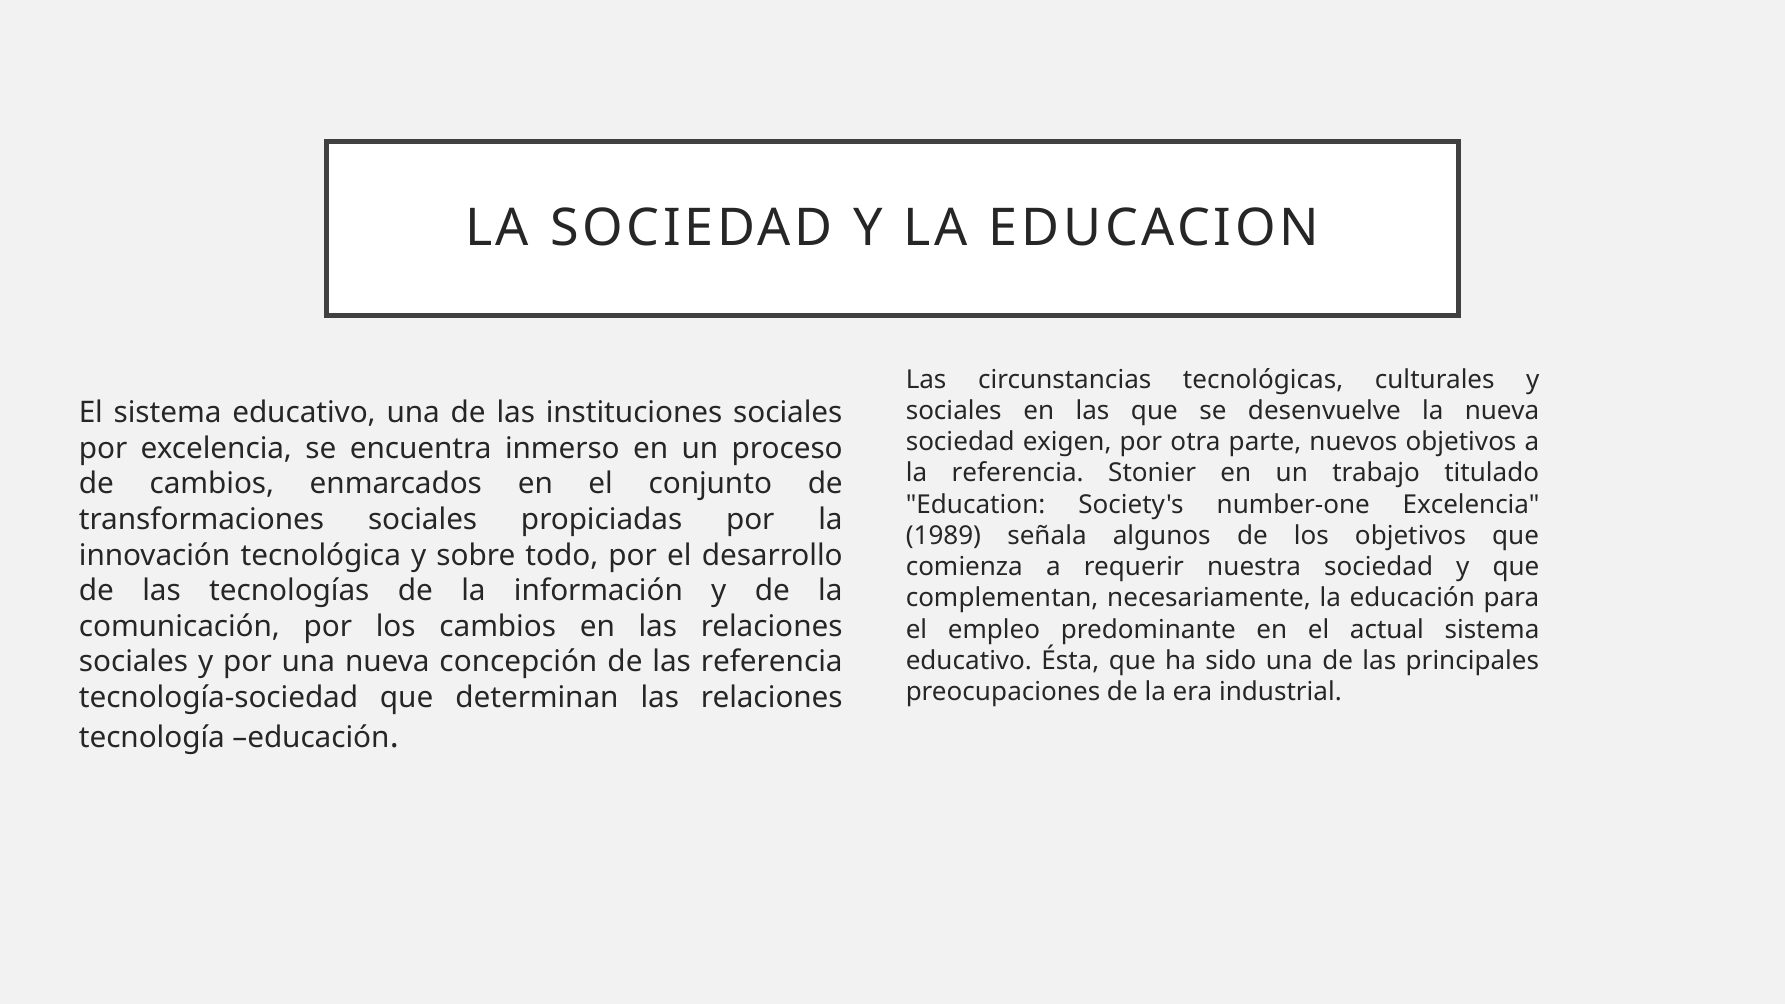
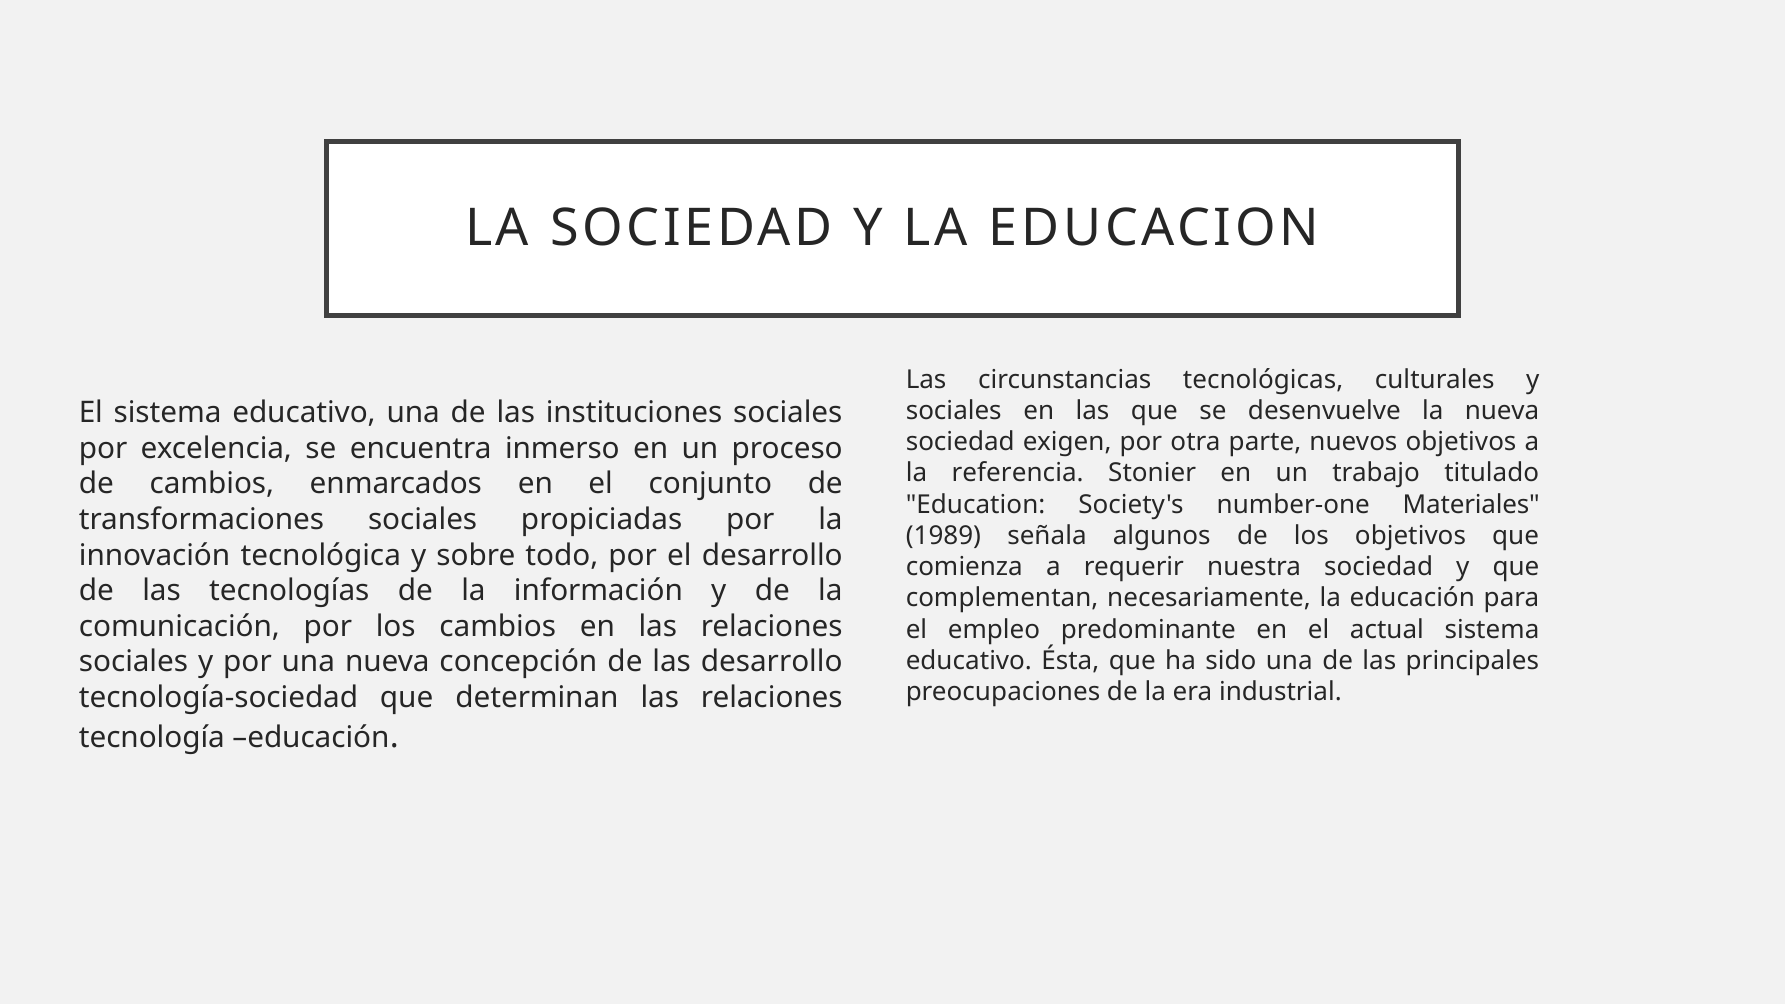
number-one Excelencia: Excelencia -> Materiales
las referencia: referencia -> desarrollo
